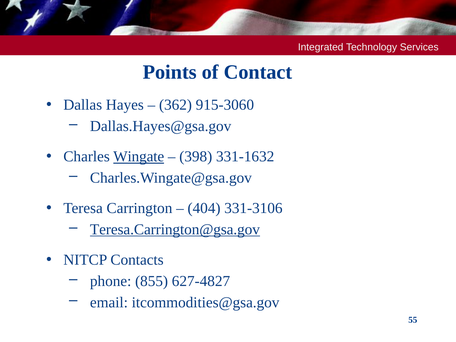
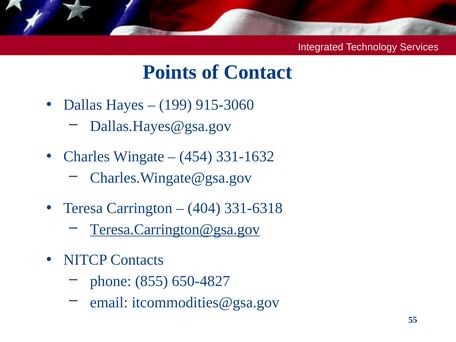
362: 362 -> 199
Wingate underline: present -> none
398: 398 -> 454
331-3106: 331-3106 -> 331-6318
627-4827: 627-4827 -> 650-4827
